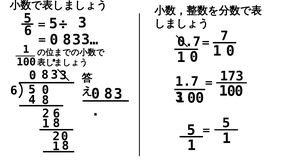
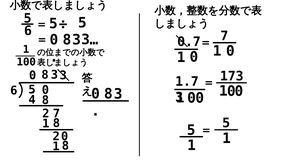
3 at (82, 23): 3 -> 5
2 6: 6 -> 7
